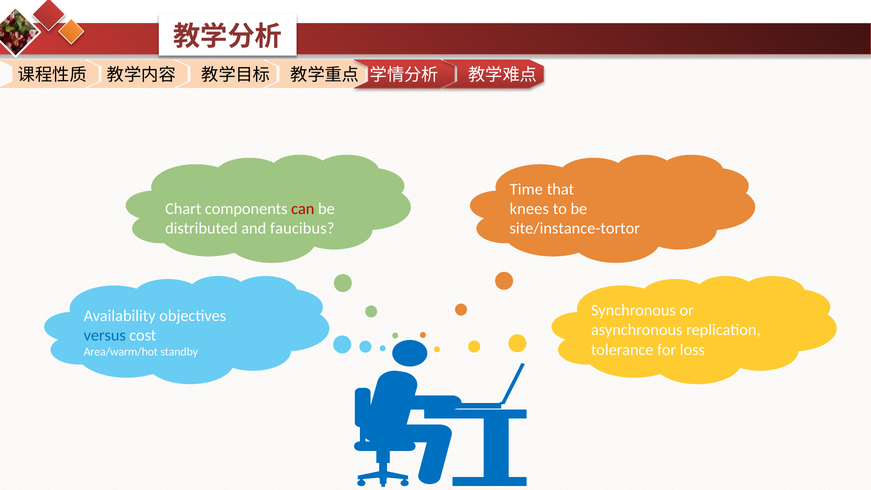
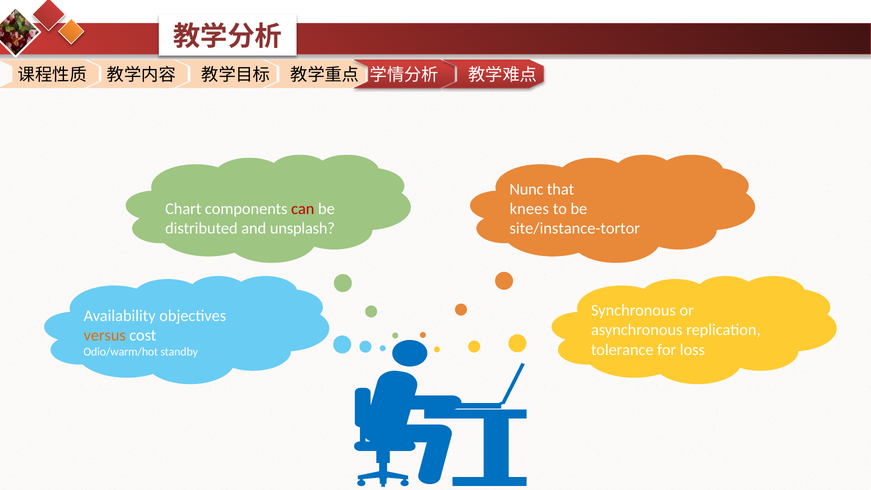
Time: Time -> Nunc
faucibus: faucibus -> unsplash
versus colour: blue -> orange
Area/warm/hot: Area/warm/hot -> Odio/warm/hot
